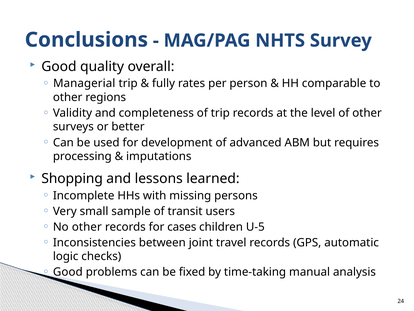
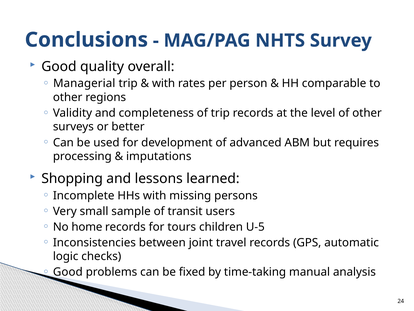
fully at (164, 83): fully -> with
No other: other -> home
cases: cases -> tours
